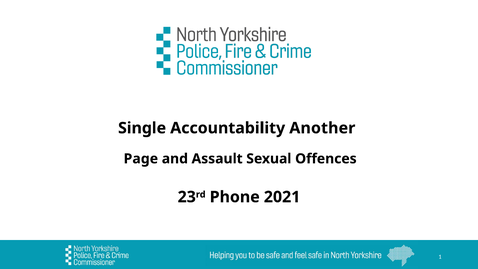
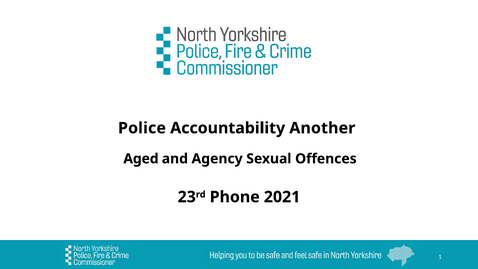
Single: Single -> Police
Page: Page -> Aged
Assault: Assault -> Agency
